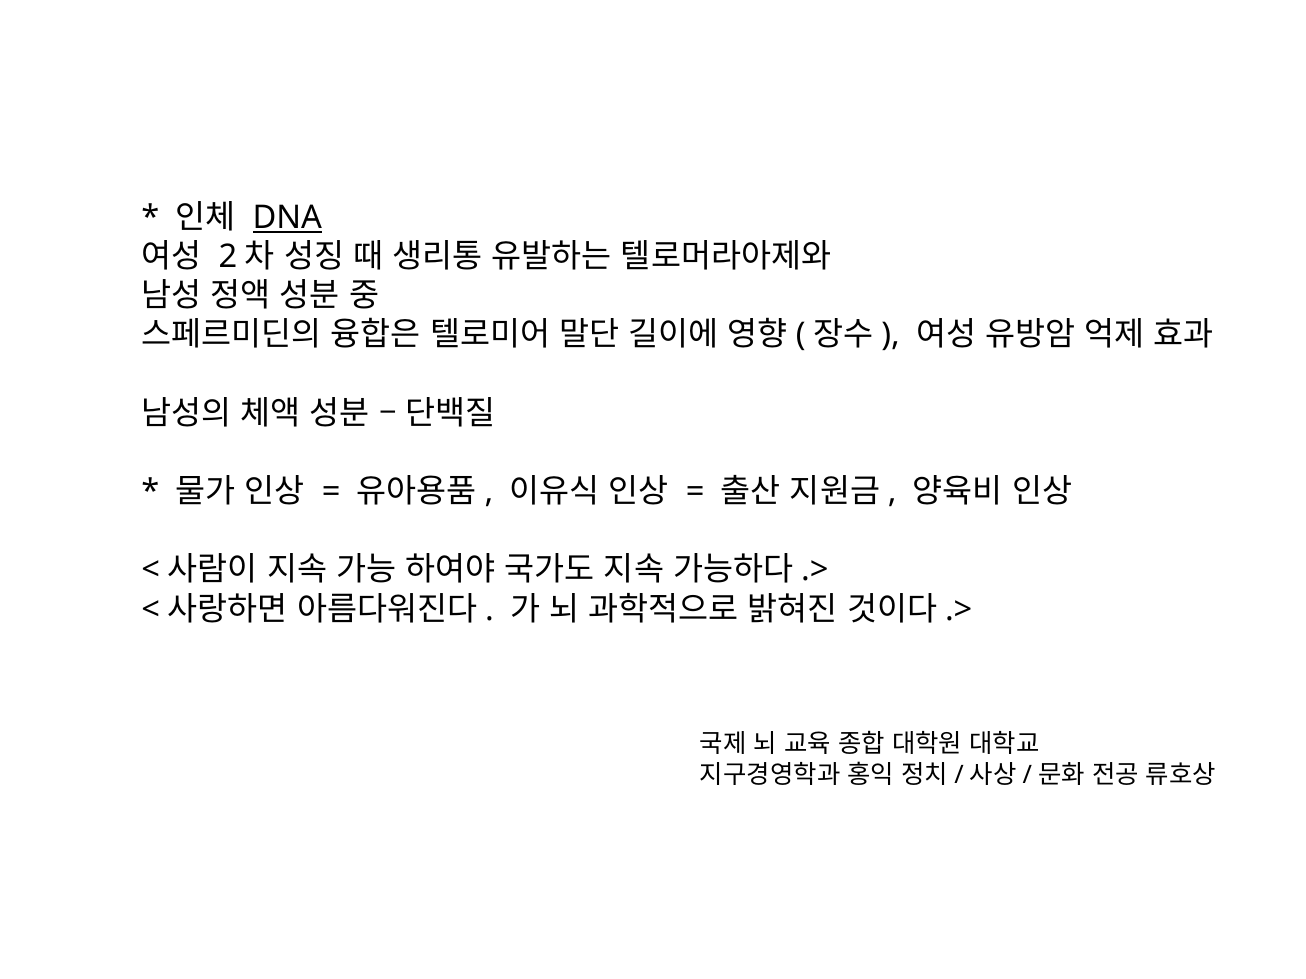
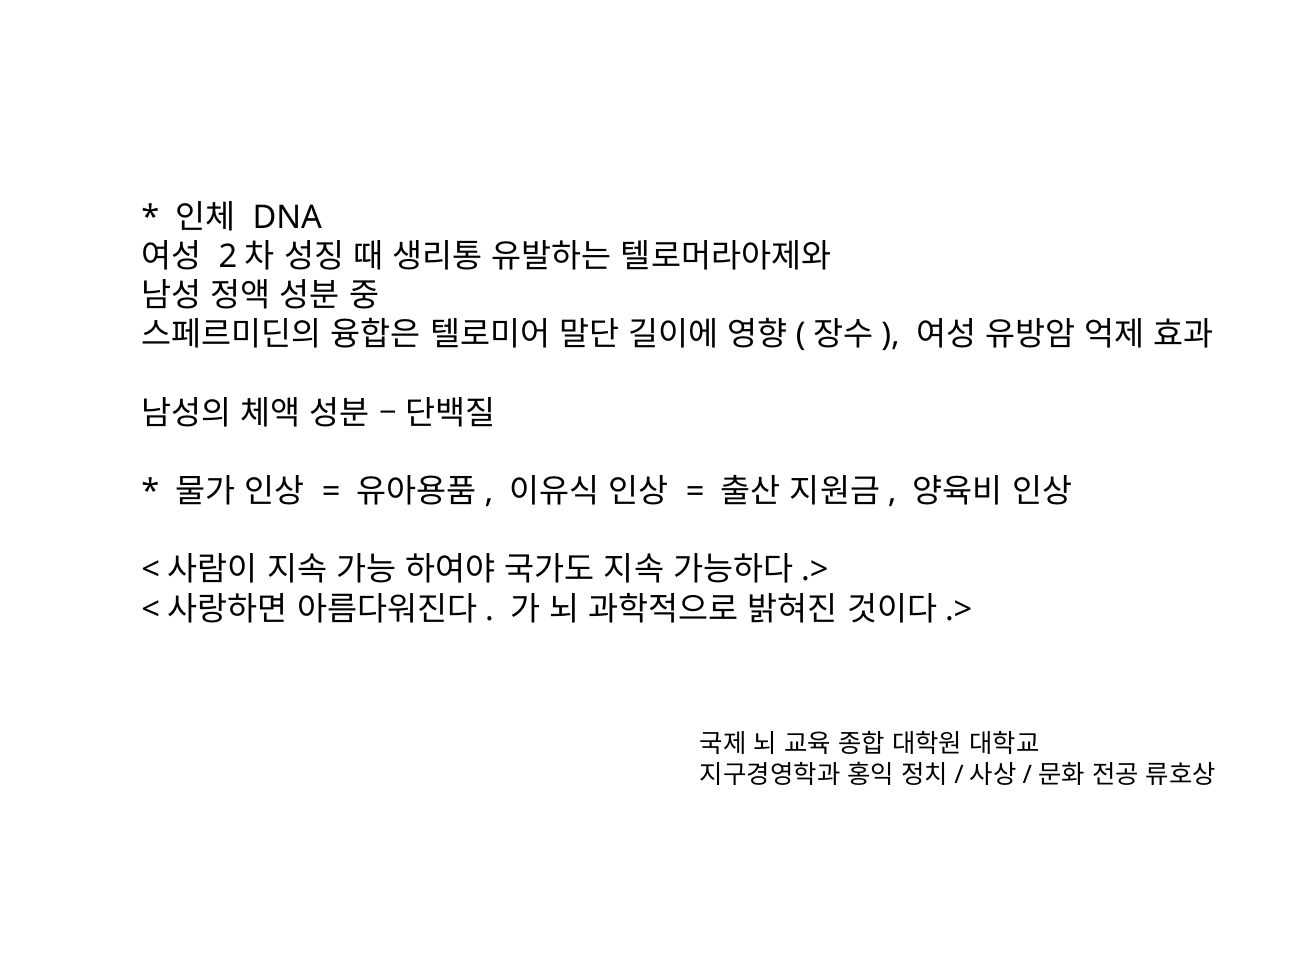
DNA underline: present -> none
